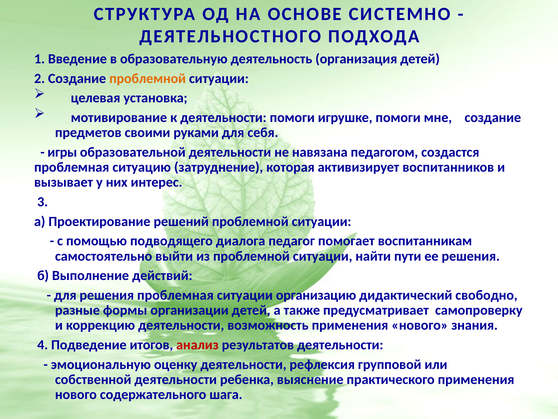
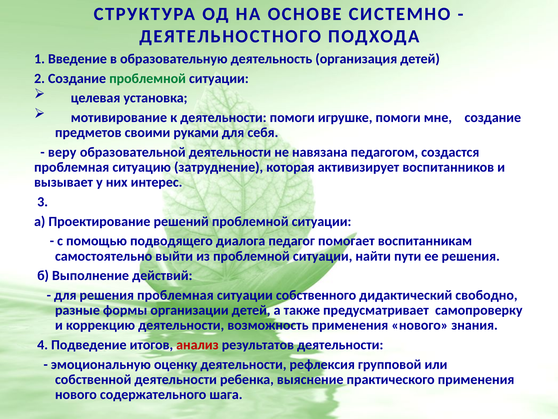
проблемной at (148, 78) colour: orange -> green
игры: игры -> веру
организацию: организацию -> собственного
